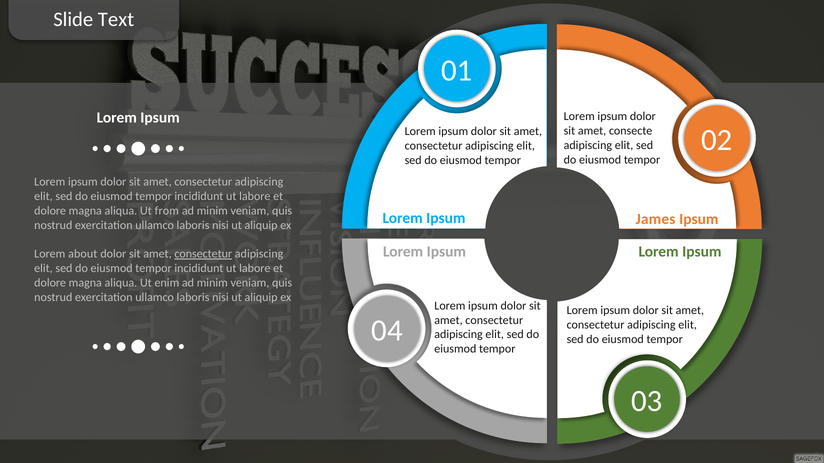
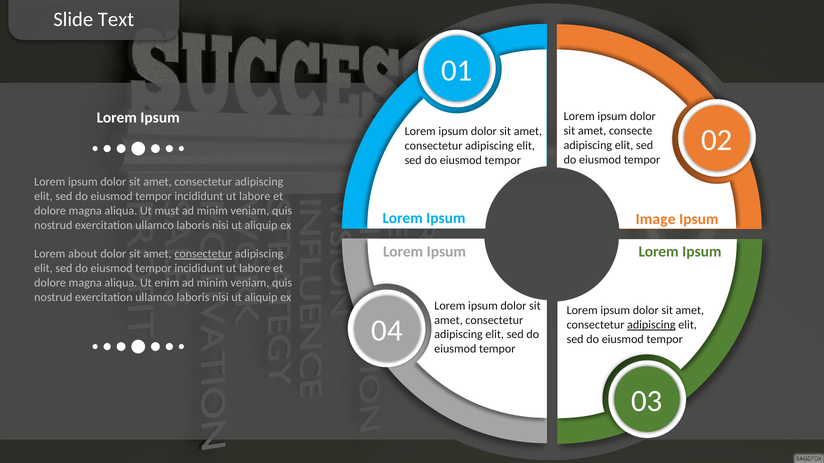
from: from -> must
James: James -> Image
adipiscing at (651, 325) underline: none -> present
